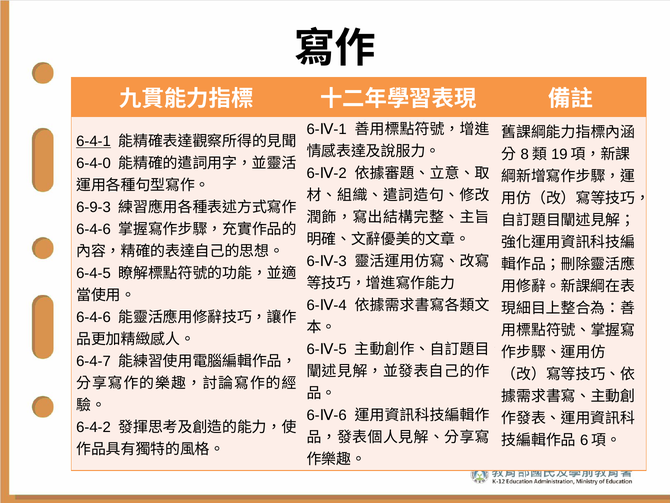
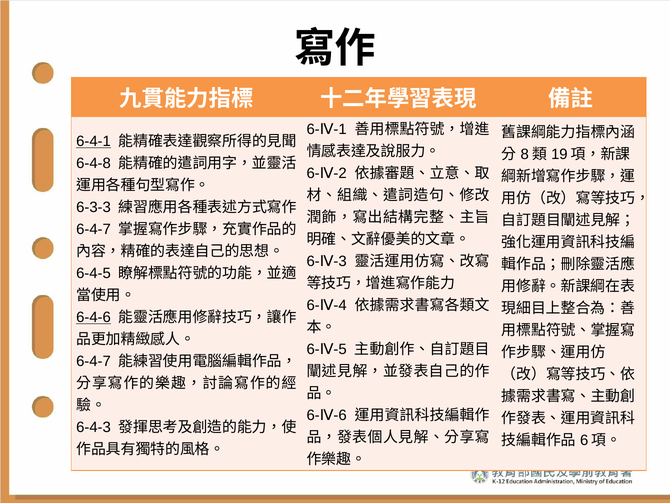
6-4-0: 6-4-0 -> 6-4-8
6-9-3: 6-9-3 -> 6-3-3
6-4-6 at (94, 229): 6-4-6 -> 6-4-7
6-4-6 at (94, 317) underline: none -> present
6-4-2: 6-4-2 -> 6-4-3
